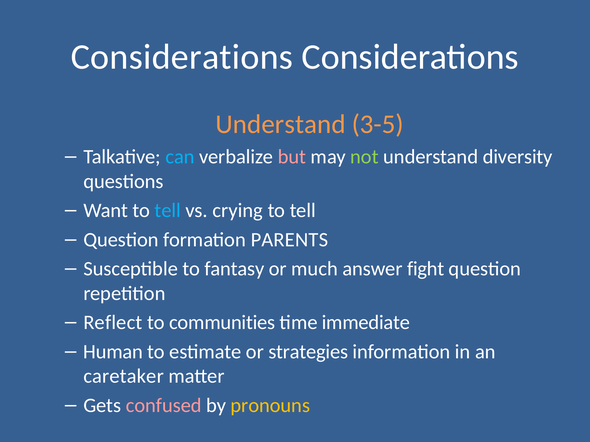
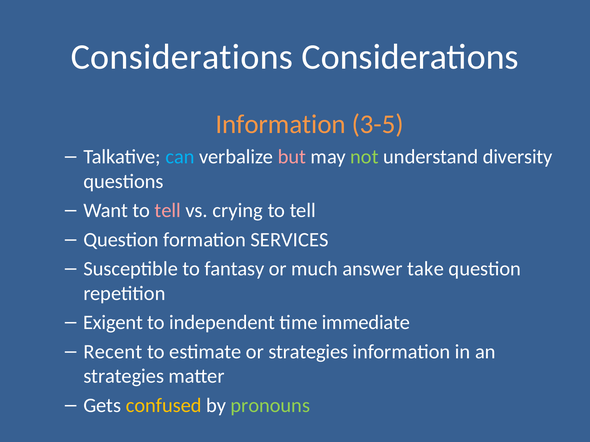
Understand at (281, 124): Understand -> Information
tell at (168, 211) colour: light blue -> pink
PARENTS: PARENTS -> SERVICES
fight: fight -> take
Reflect: Reflect -> Exigent
communities: communities -> independent
Human: Human -> Recent
caretaker at (124, 377): caretaker -> strategies
confused colour: pink -> yellow
pronouns colour: yellow -> light green
